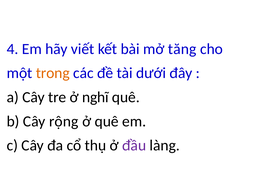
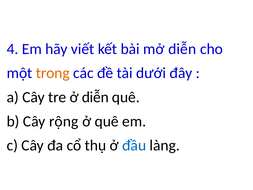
mở tăng: tăng -> diễn
ở nghĩ: nghĩ -> diễn
đầu colour: purple -> blue
